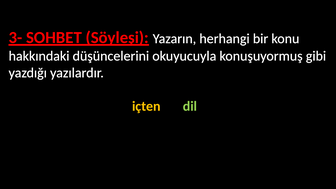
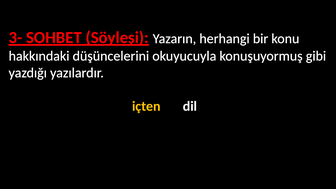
dil colour: light green -> white
